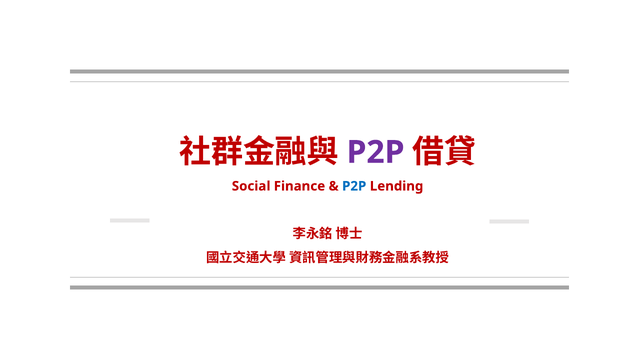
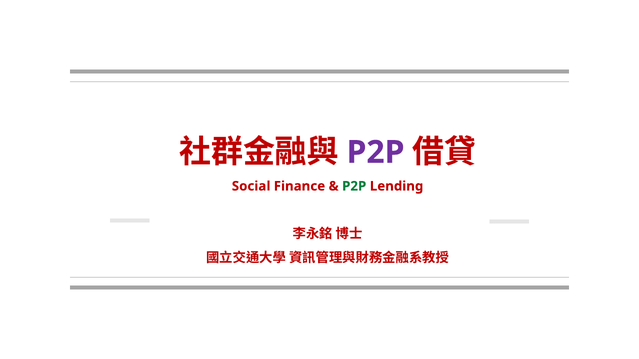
P2P at (354, 186) colour: blue -> green
